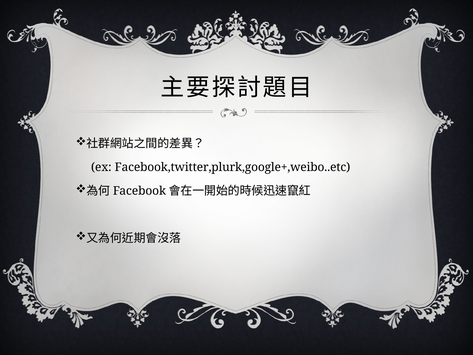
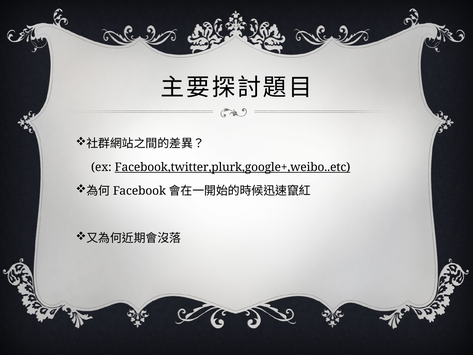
Facebook,twitter,plurk,google+,weibo..etc underline: none -> present
